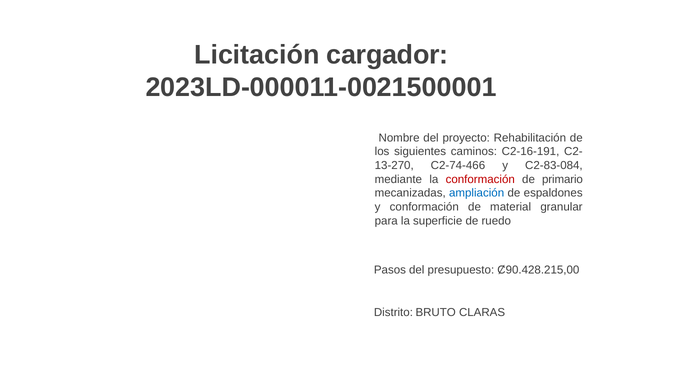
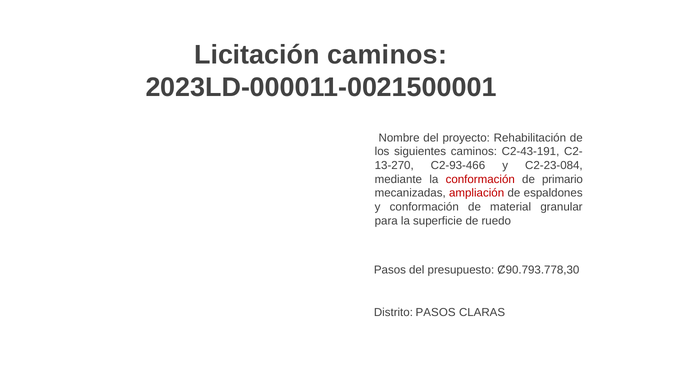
Licitación cargador: cargador -> caminos
C2-16-191: C2-16-191 -> C2-43-191
C2-74-466: C2-74-466 -> C2-93-466
C2-83-084: C2-83-084 -> C2-23-084
ampliación colour: blue -> red
Ȼ90.428.215,00: Ȼ90.428.215,00 -> Ȼ90.793.778,30
Distrito BRUTO: BRUTO -> PASOS
